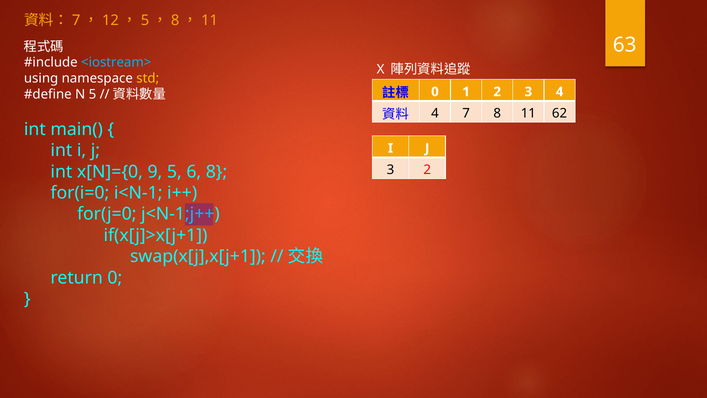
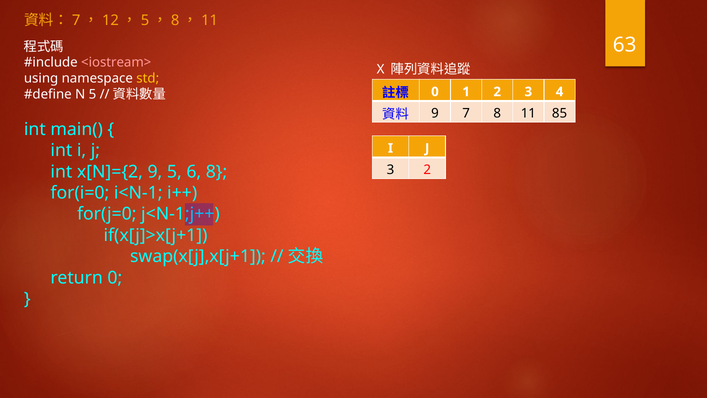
<iostream> colour: light blue -> pink
4 at (435, 113): 4 -> 9
62: 62 -> 85
x[N]={0: x[N]={0 -> x[N]={2
